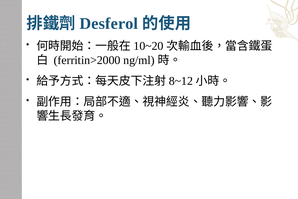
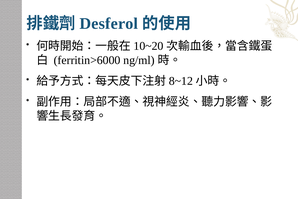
ferritin>2000: ferritin>2000 -> ferritin>6000
